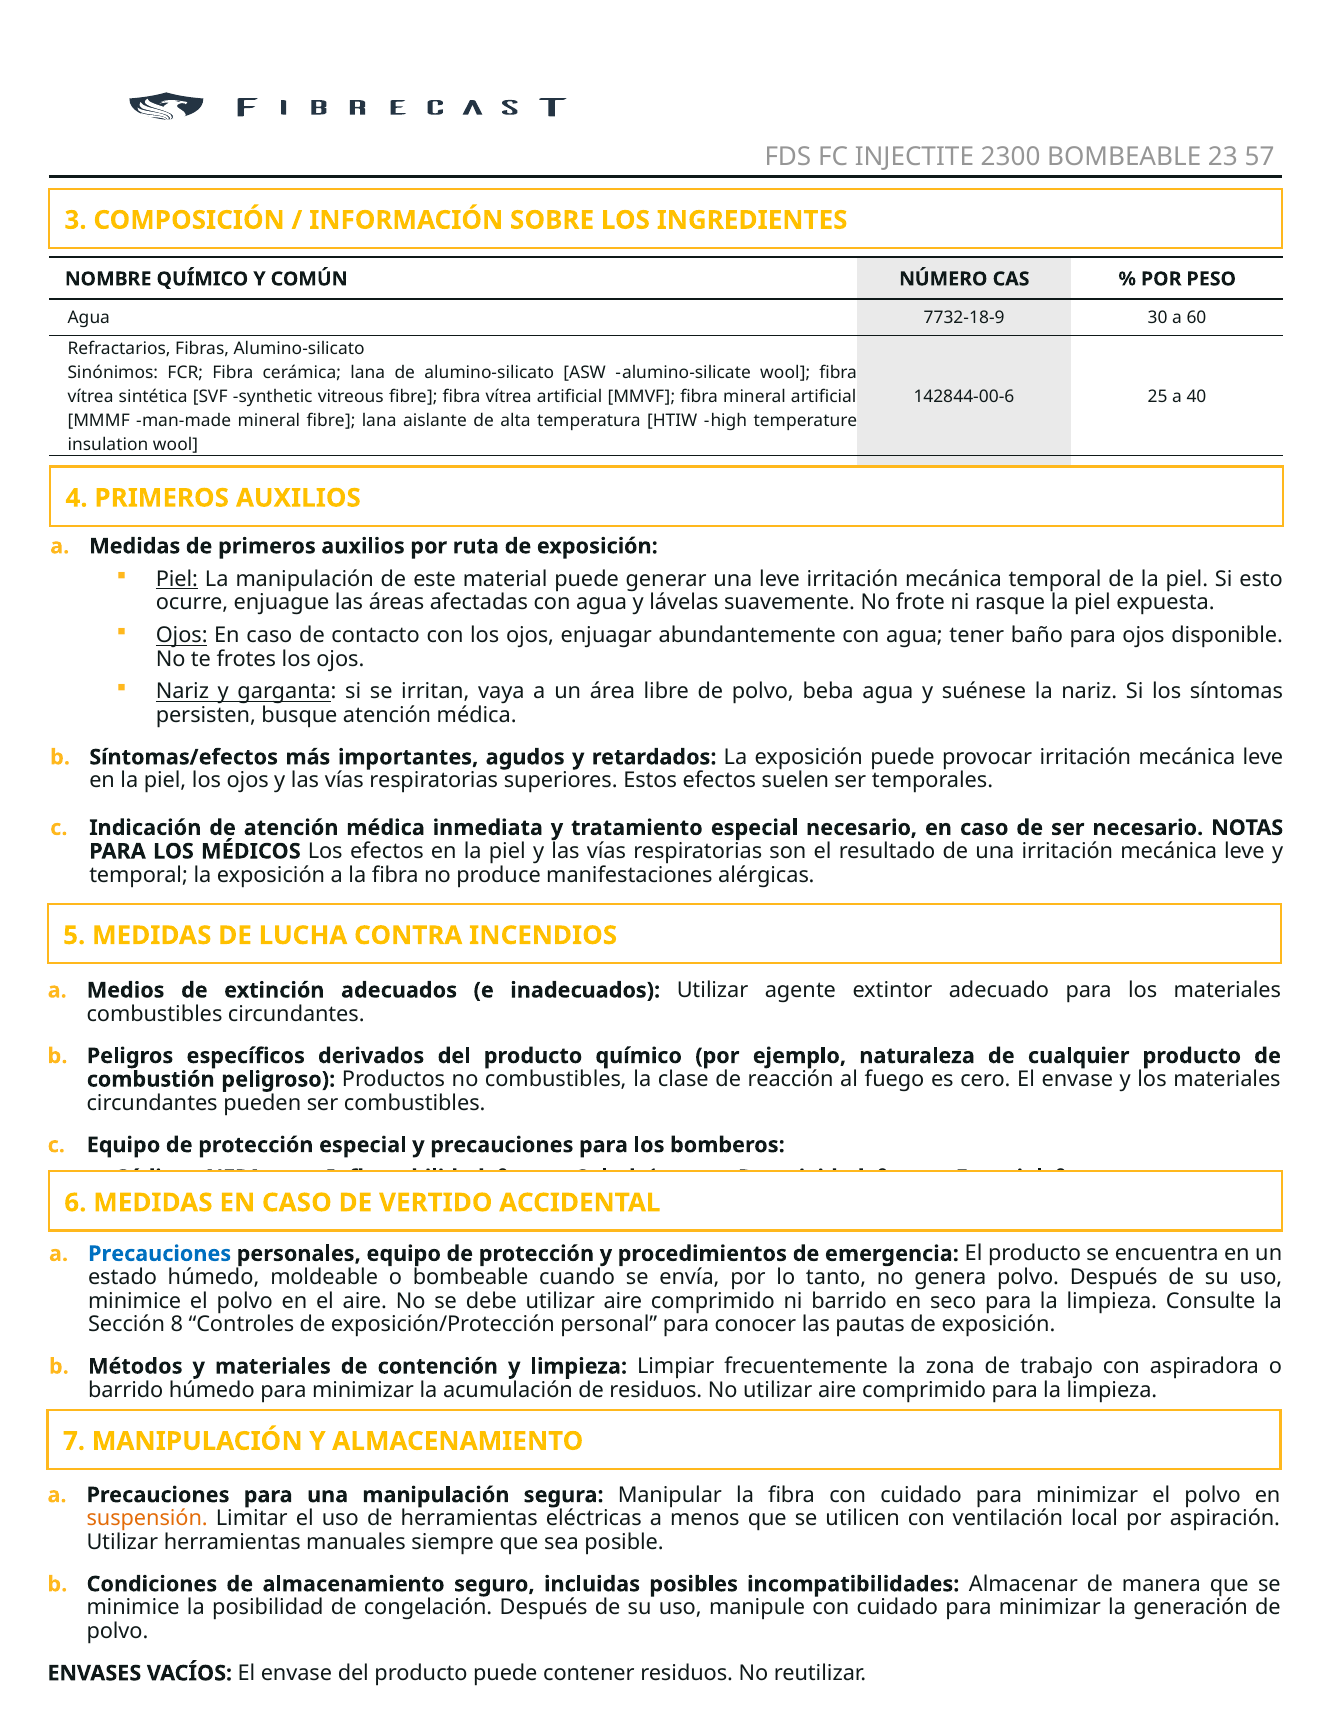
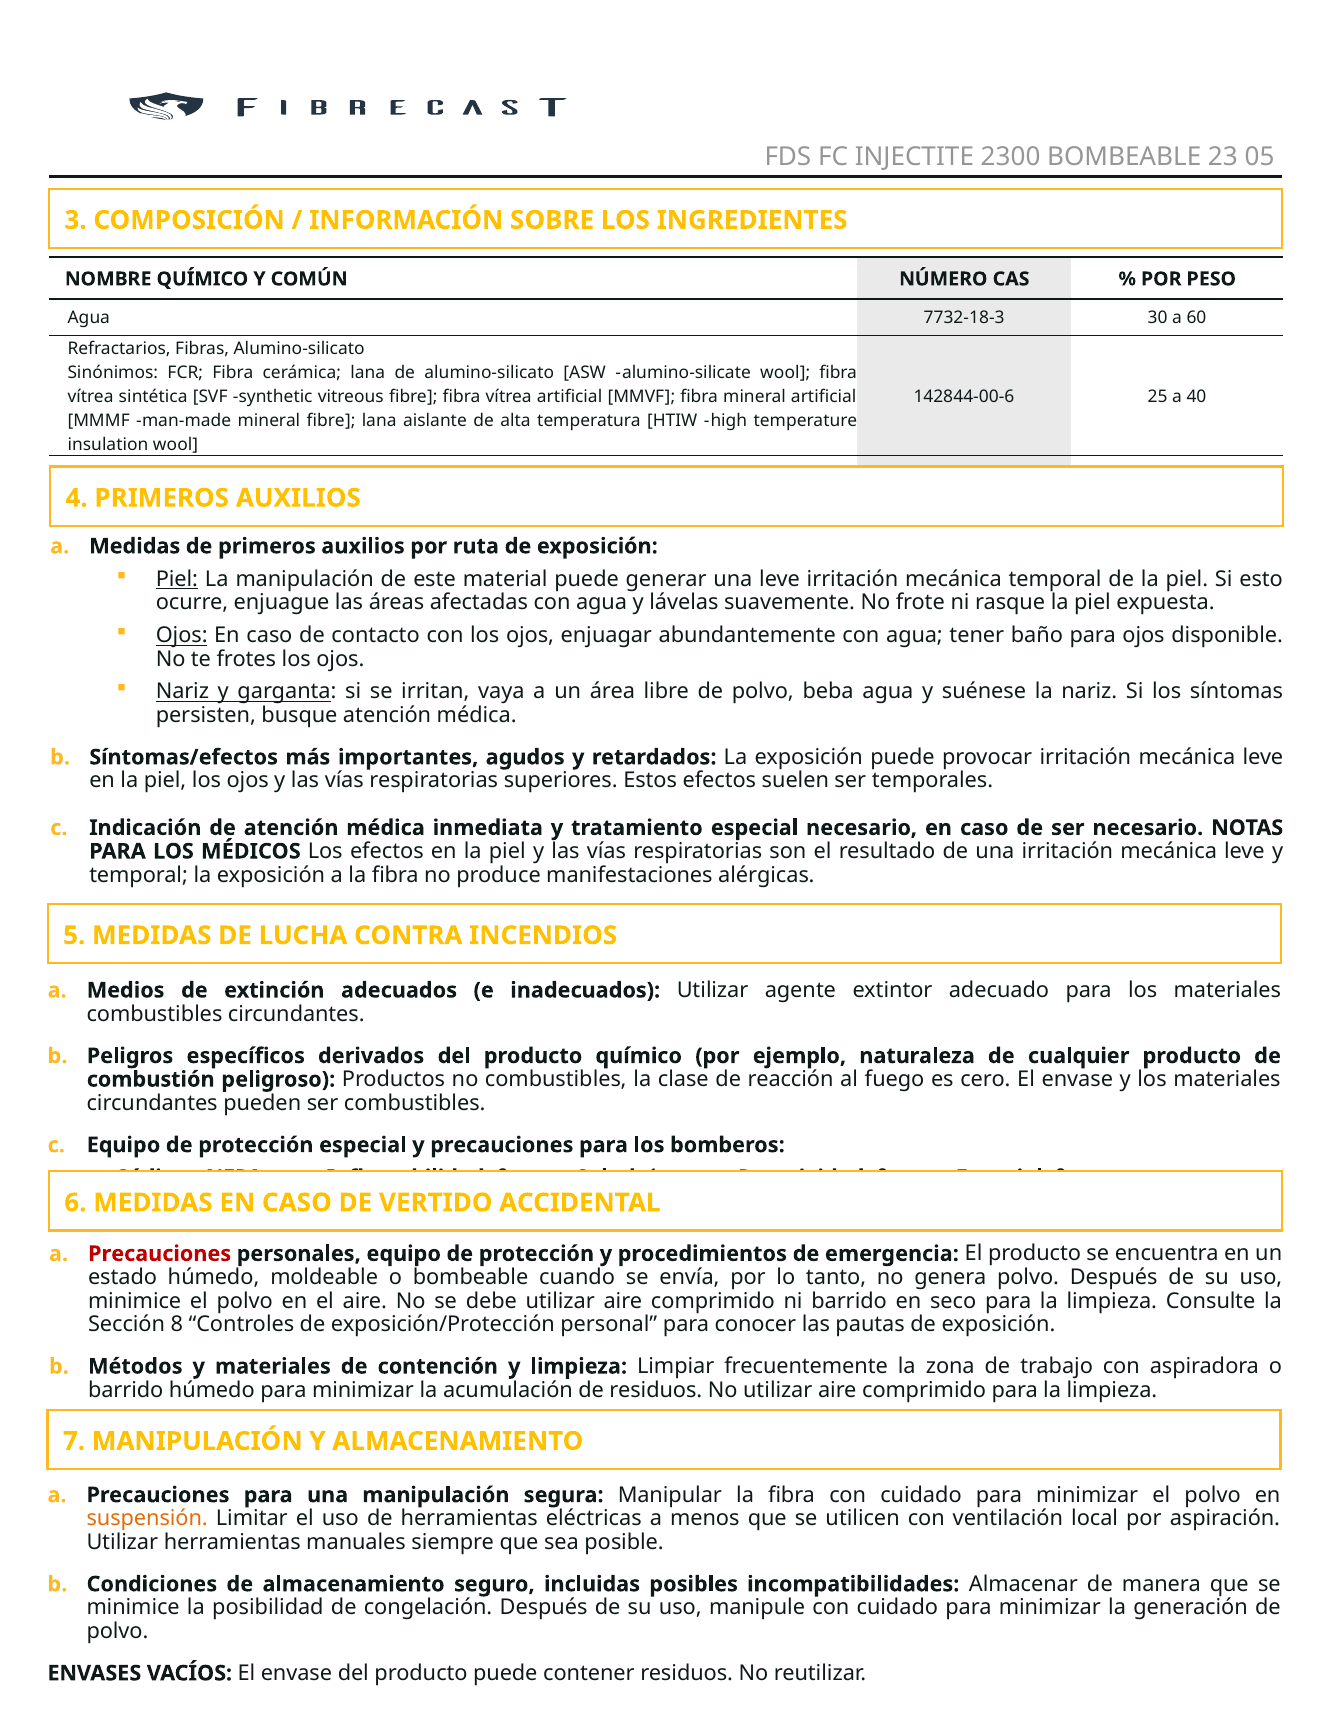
57: 57 -> 05
7732-18-9: 7732-18-9 -> 7732-18-3
Precauciones at (160, 1254) colour: blue -> red
